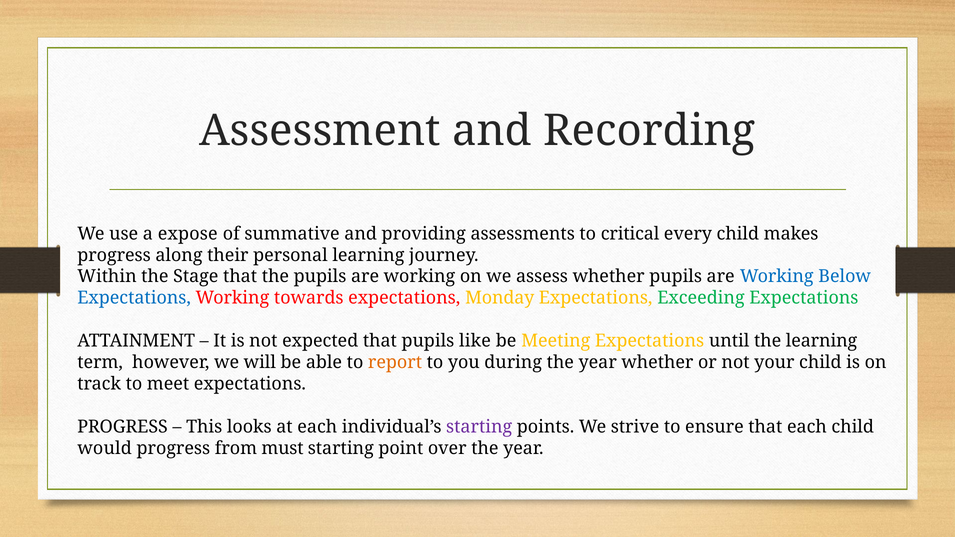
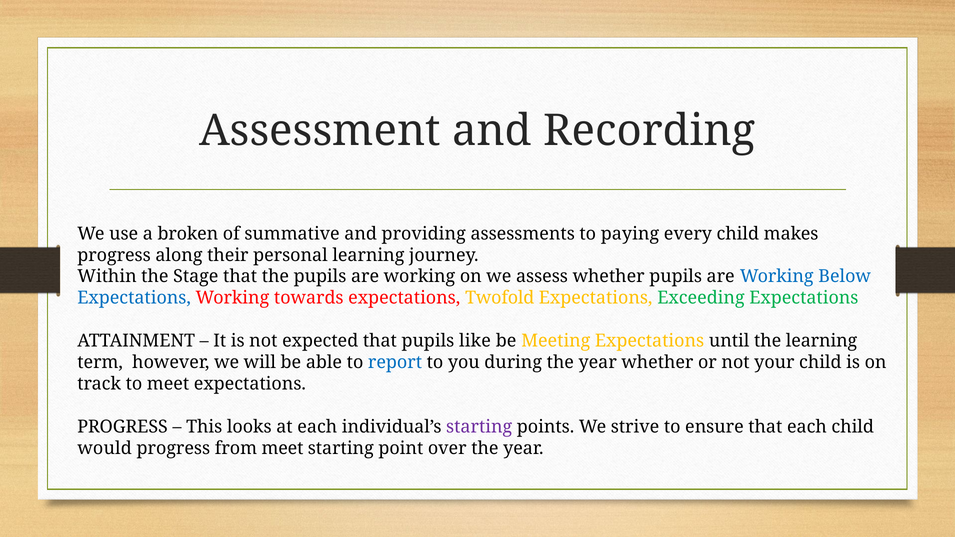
expose: expose -> broken
critical: critical -> paying
Monday: Monday -> Twofold
report colour: orange -> blue
from must: must -> meet
